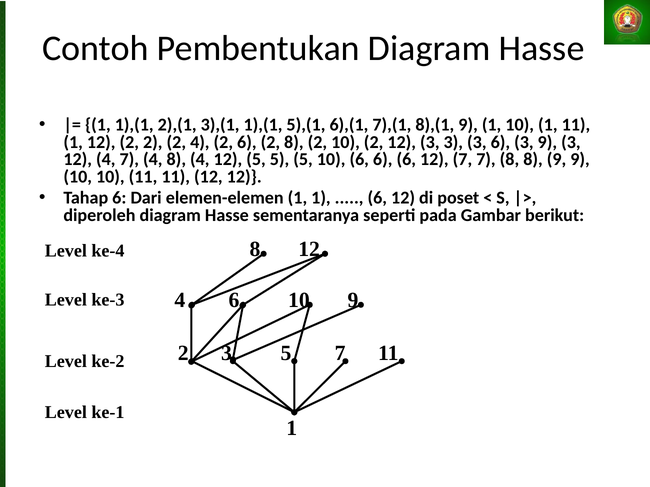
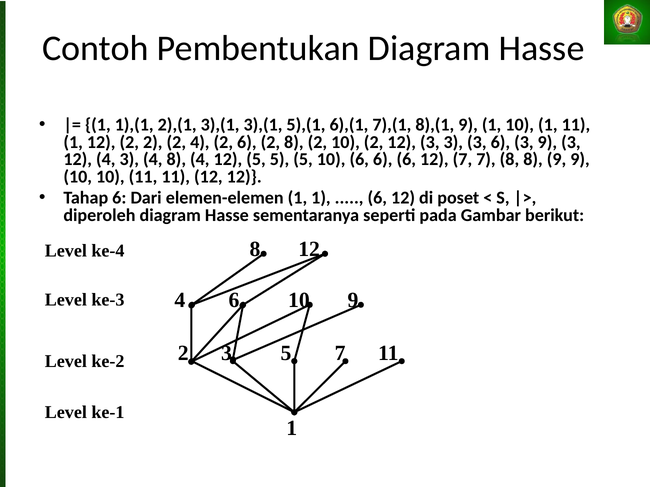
3),(1 1),(1: 1),(1 -> 3),(1
4 7: 7 -> 3
